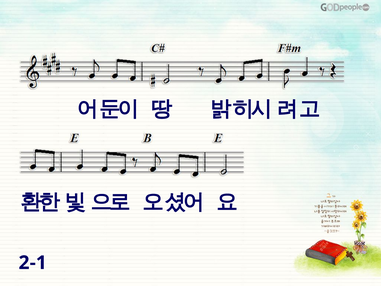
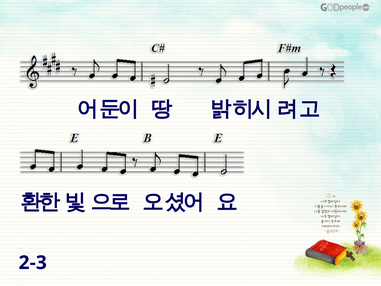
2-1: 2-1 -> 2-3
